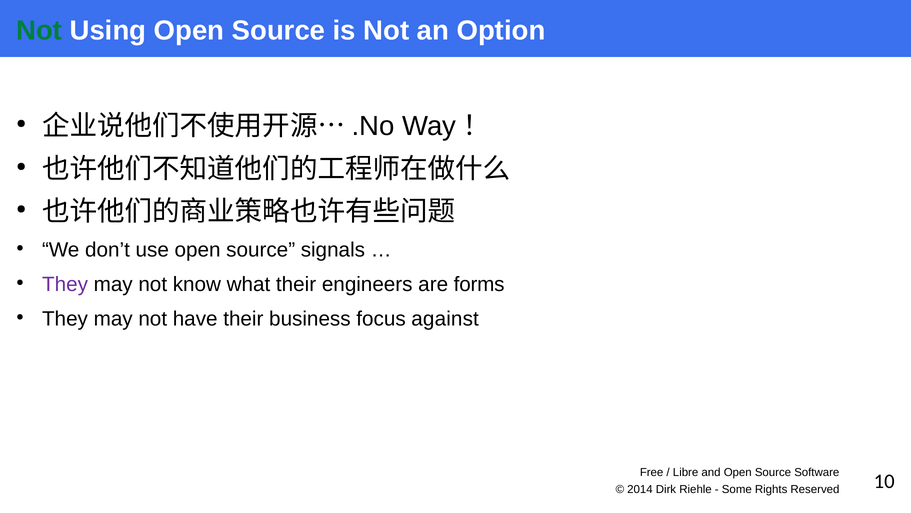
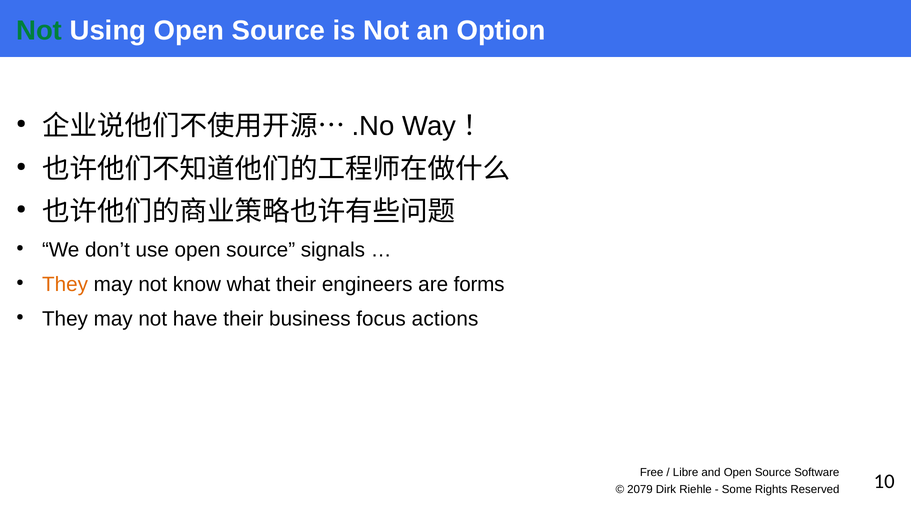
They at (65, 284) colour: purple -> orange
against: against -> actions
2014: 2014 -> 2079
